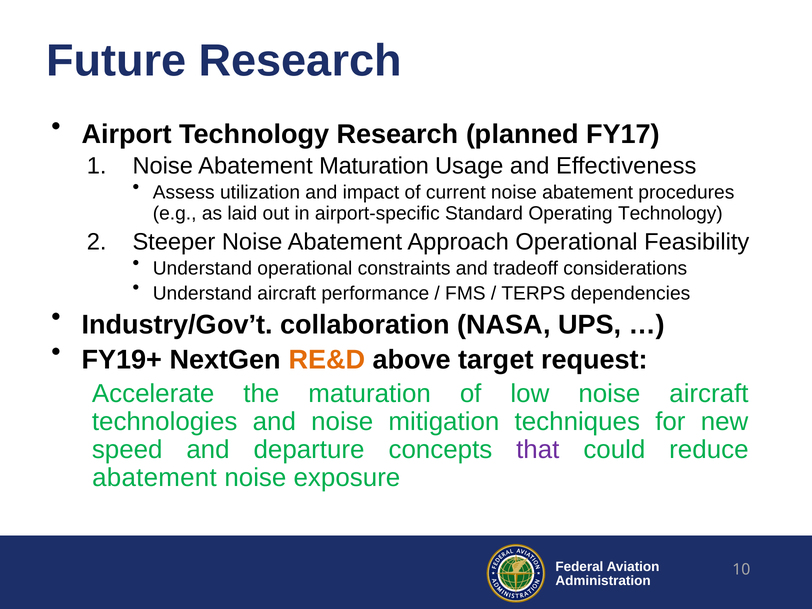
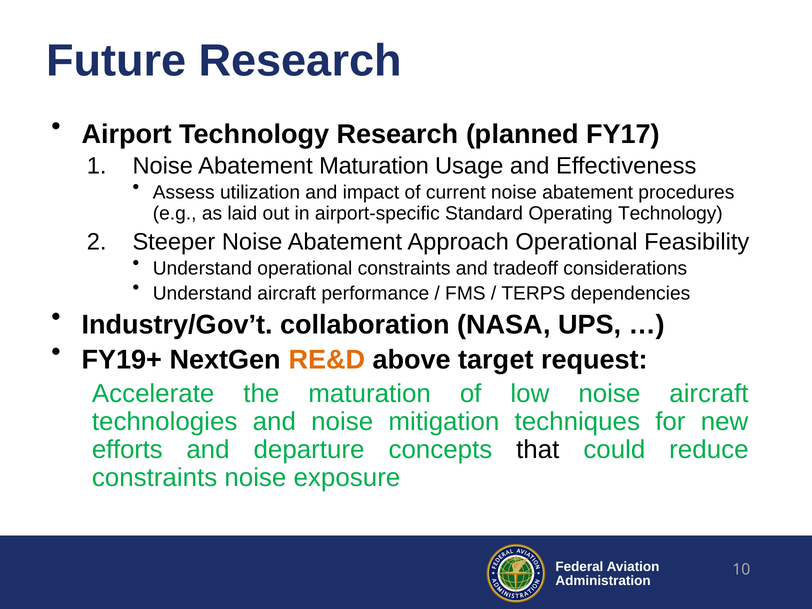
speed: speed -> efforts
that colour: purple -> black
abatement at (154, 478): abatement -> constraints
